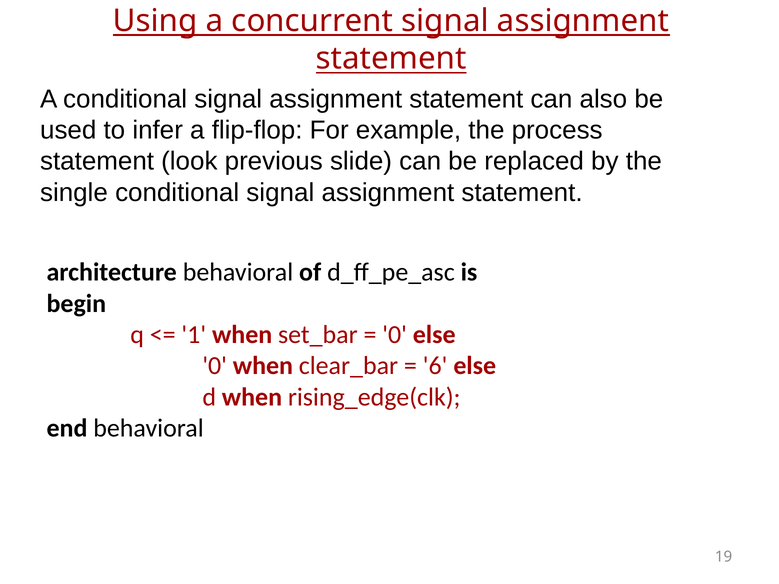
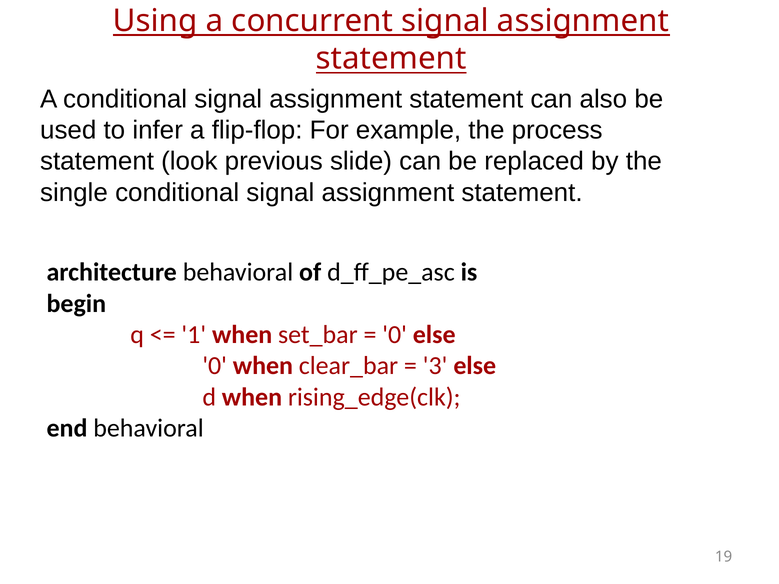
6: 6 -> 3
